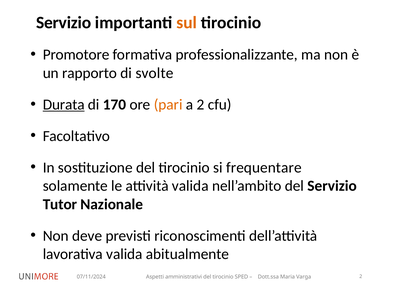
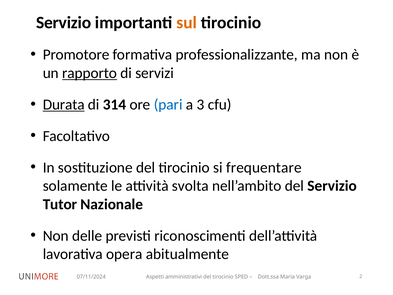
rapporto underline: none -> present
svolte: svolte -> servizi
170: 170 -> 314
pari colour: orange -> blue
a 2: 2 -> 3
attività valida: valida -> svolta
deve: deve -> delle
lavorativa valida: valida -> opera
